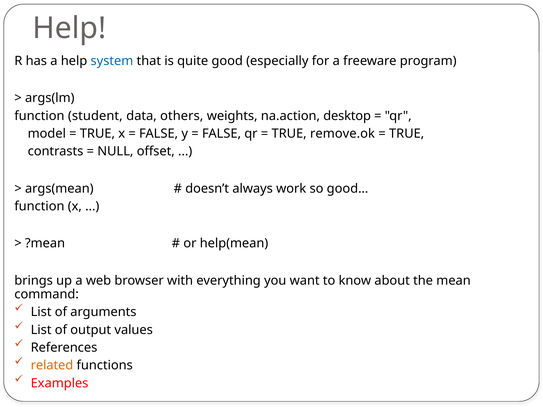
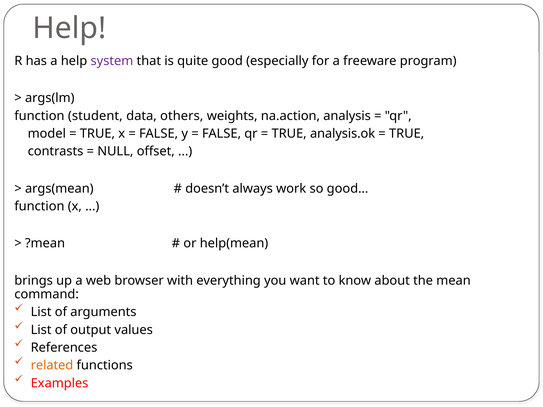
system colour: blue -> purple
desktop: desktop -> analysis
remove.ok: remove.ok -> analysis.ok
